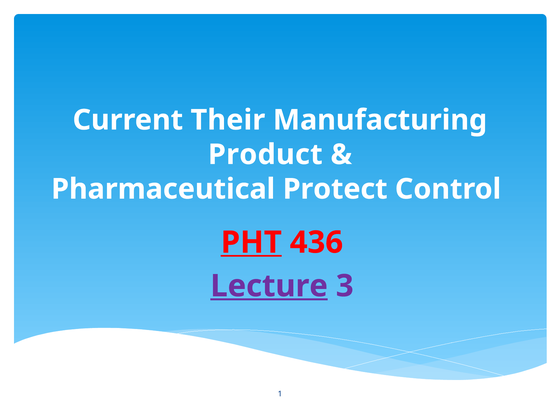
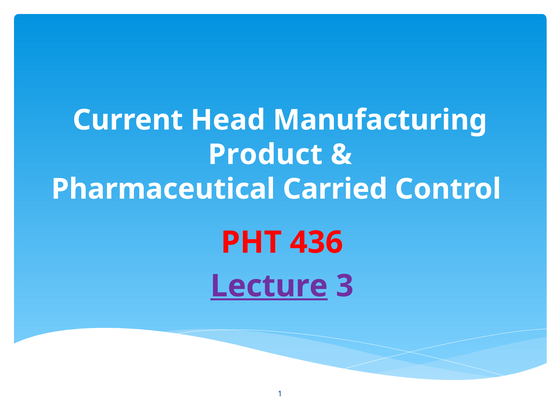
Their: Their -> Head
Protect: Protect -> Carried
PHT underline: present -> none
